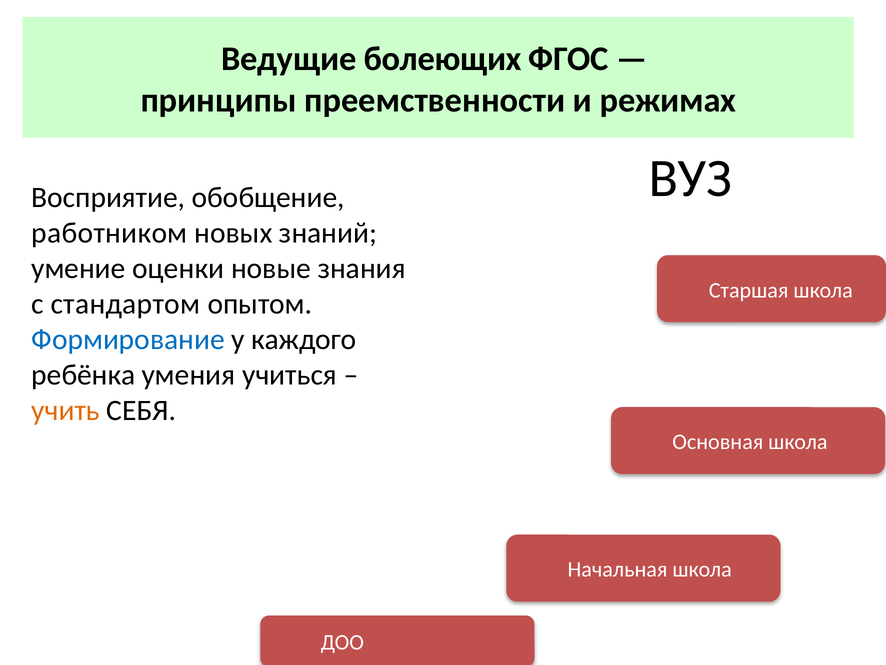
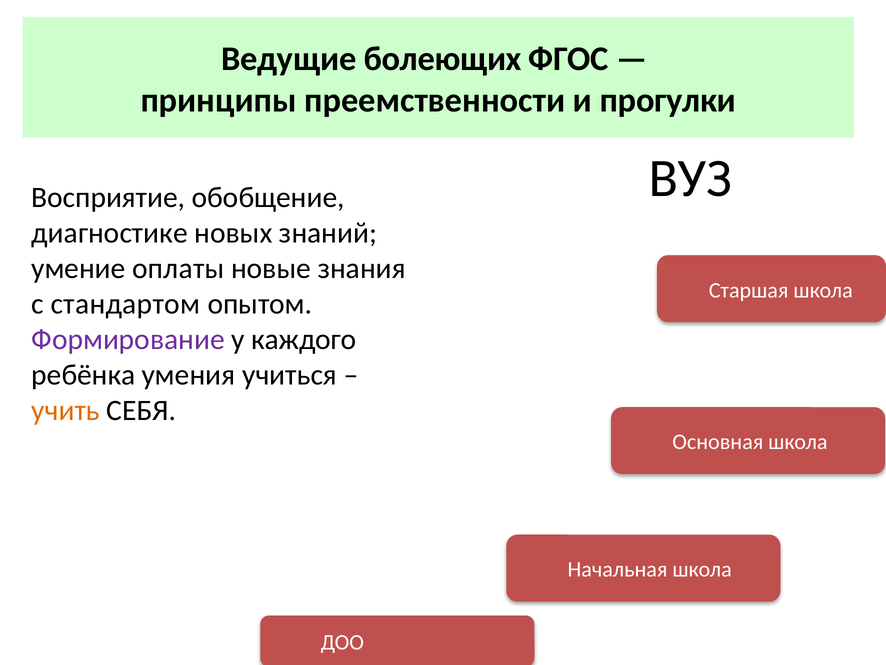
режимах: режимах -> прогулки
работником: работником -> диагностике
оценки: оценки -> оплаты
Формирование colour: blue -> purple
